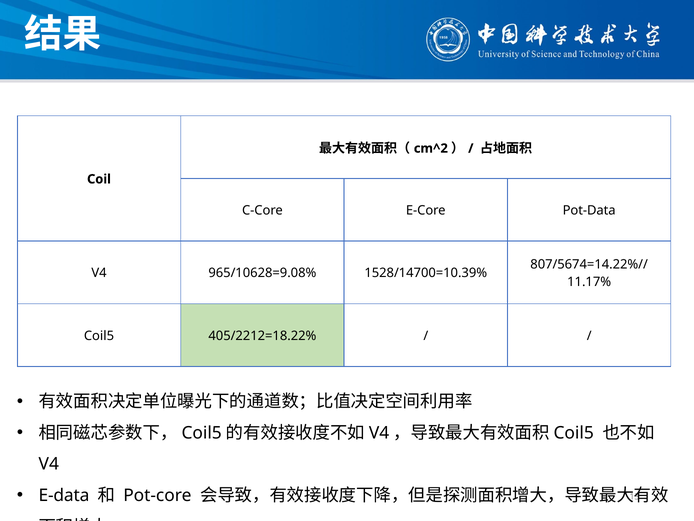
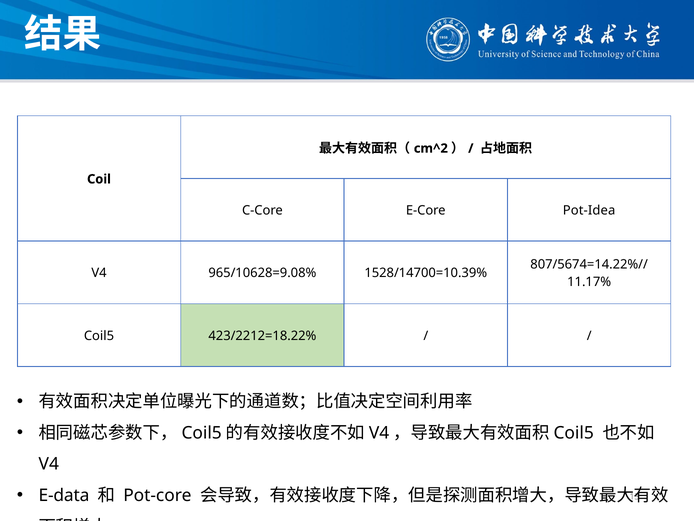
Pot-Data: Pot-Data -> Pot-Idea
405/2212=18.22%: 405/2212=18.22% -> 423/2212=18.22%
